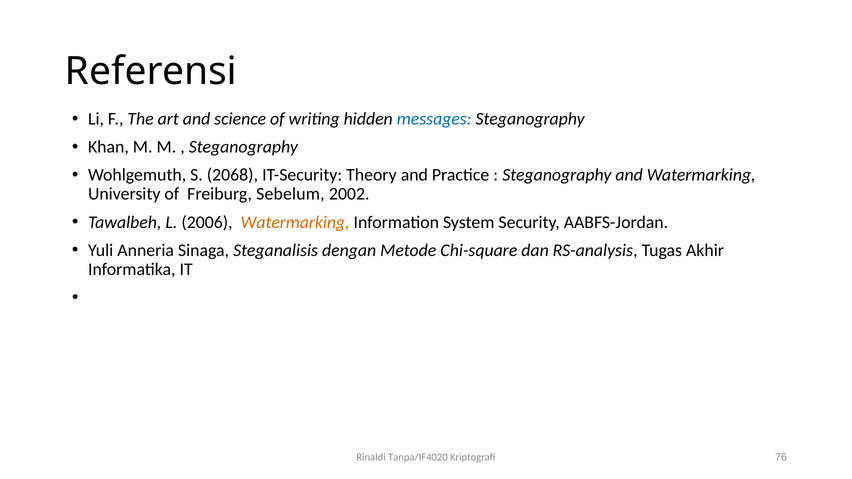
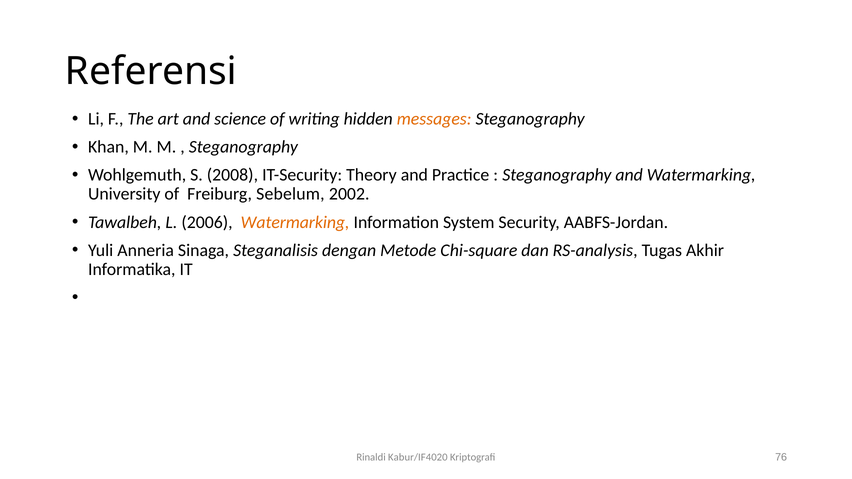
messages colour: blue -> orange
2068: 2068 -> 2008
Tanpa/IF4020: Tanpa/IF4020 -> Kabur/IF4020
